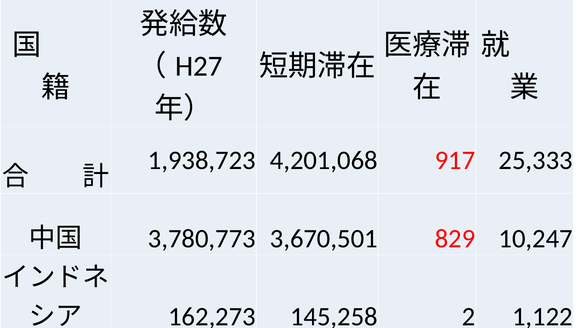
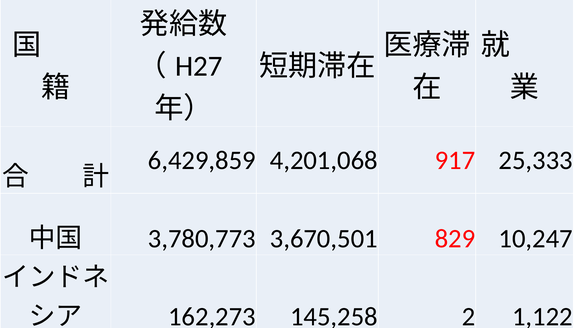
1,938,723: 1,938,723 -> 6,429,859
